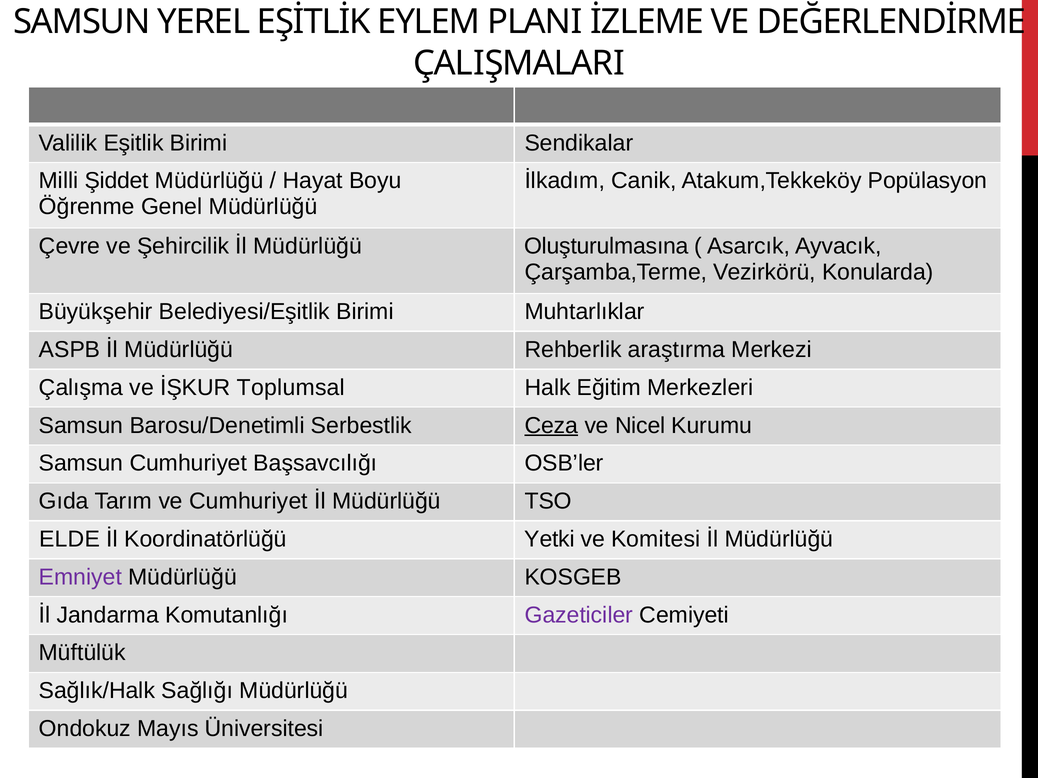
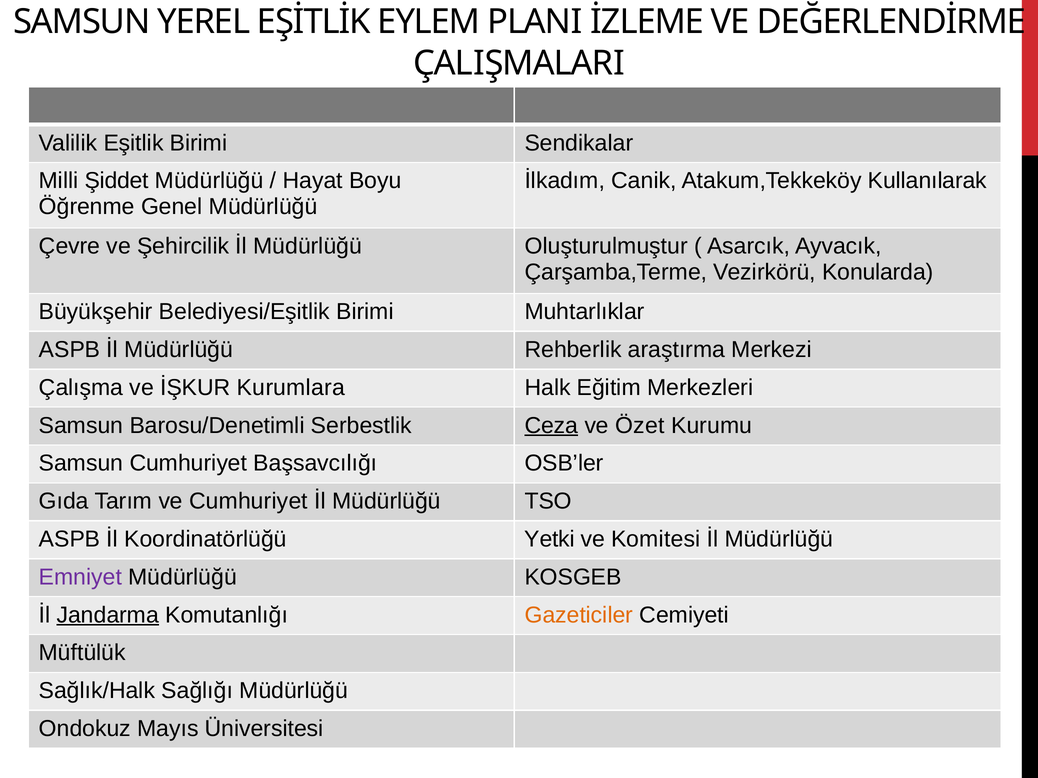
Popülasyon: Popülasyon -> Kullanılarak
Oluşturulmasına: Oluşturulmasına -> Oluşturulmuştur
Toplumsal: Toplumsal -> Kurumlara
Nicel: Nicel -> Özet
ELDE at (69, 539): ELDE -> ASPB
Jandarma underline: none -> present
Gazeticiler colour: purple -> orange
